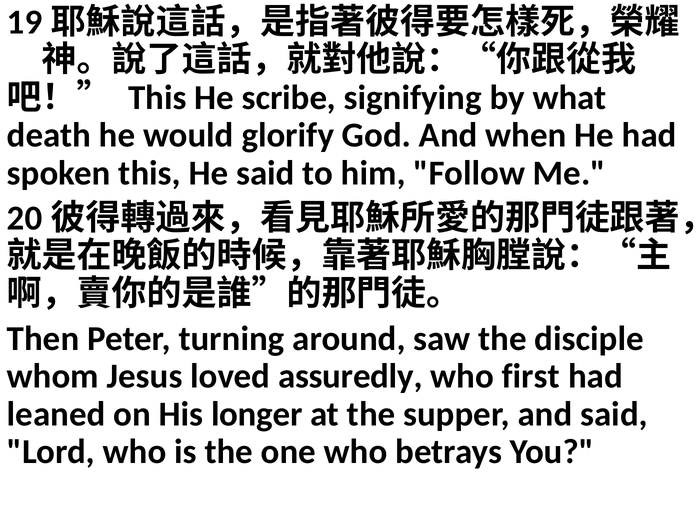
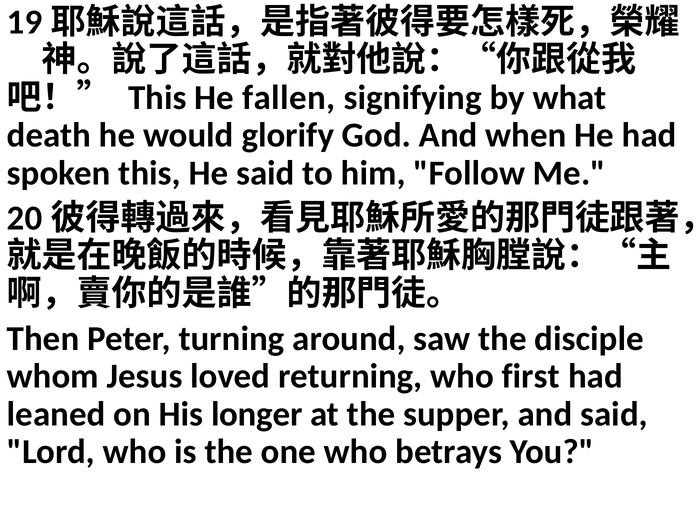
scribe: scribe -> fallen
assuredly: assuredly -> returning
